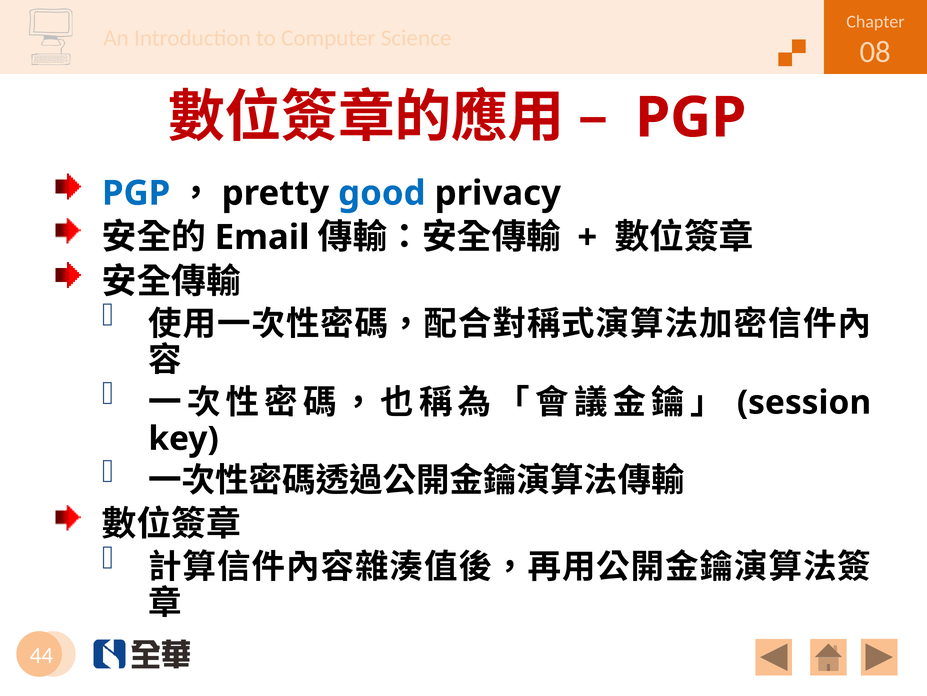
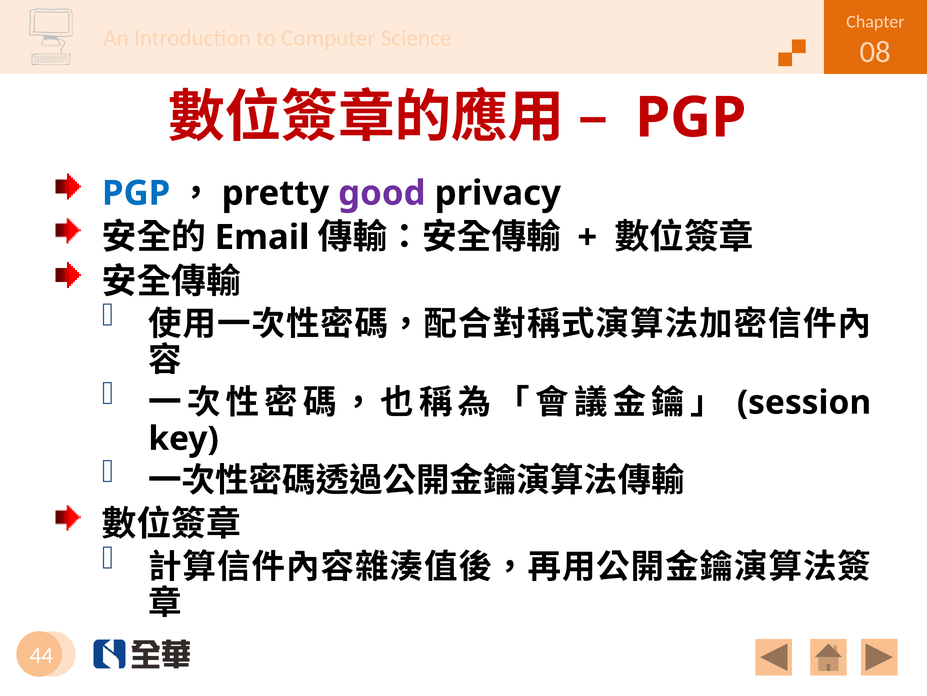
good colour: blue -> purple
